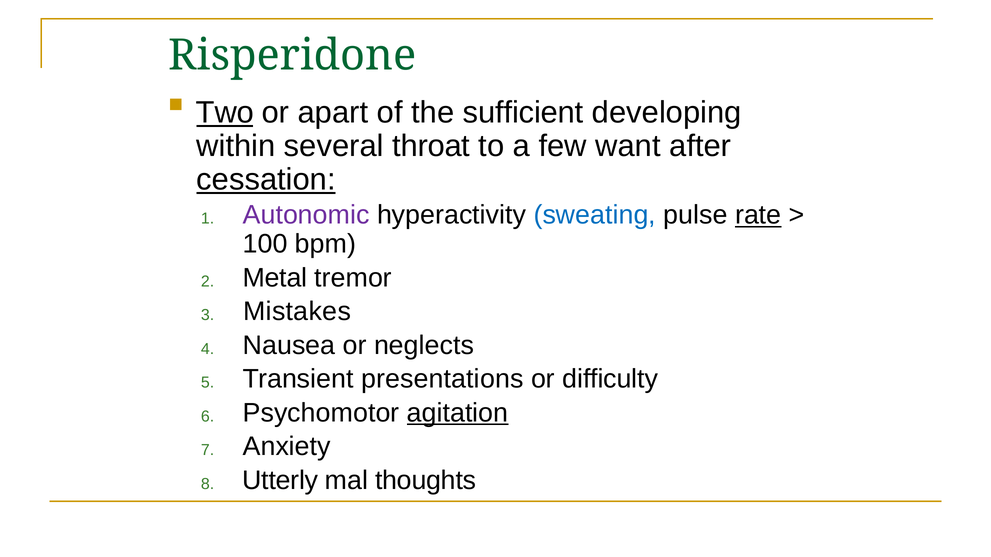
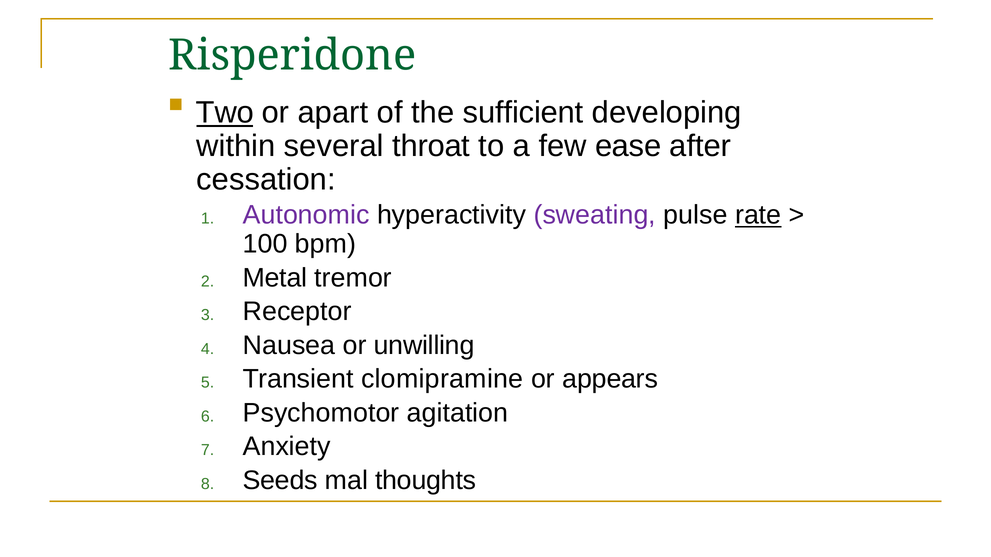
want: want -> ease
cessation underline: present -> none
sweating colour: blue -> purple
Mistakes: Mistakes -> Receptor
neglects: neglects -> unwilling
presentations: presentations -> clomipramine
difficulty: difficulty -> appears
agitation underline: present -> none
Utterly: Utterly -> Seeds
